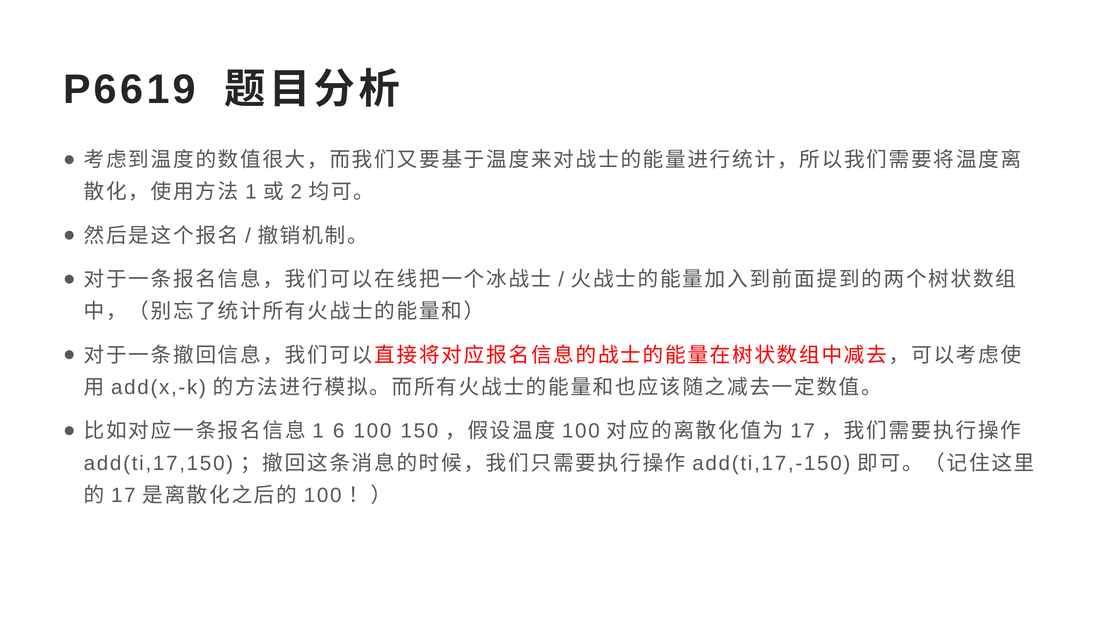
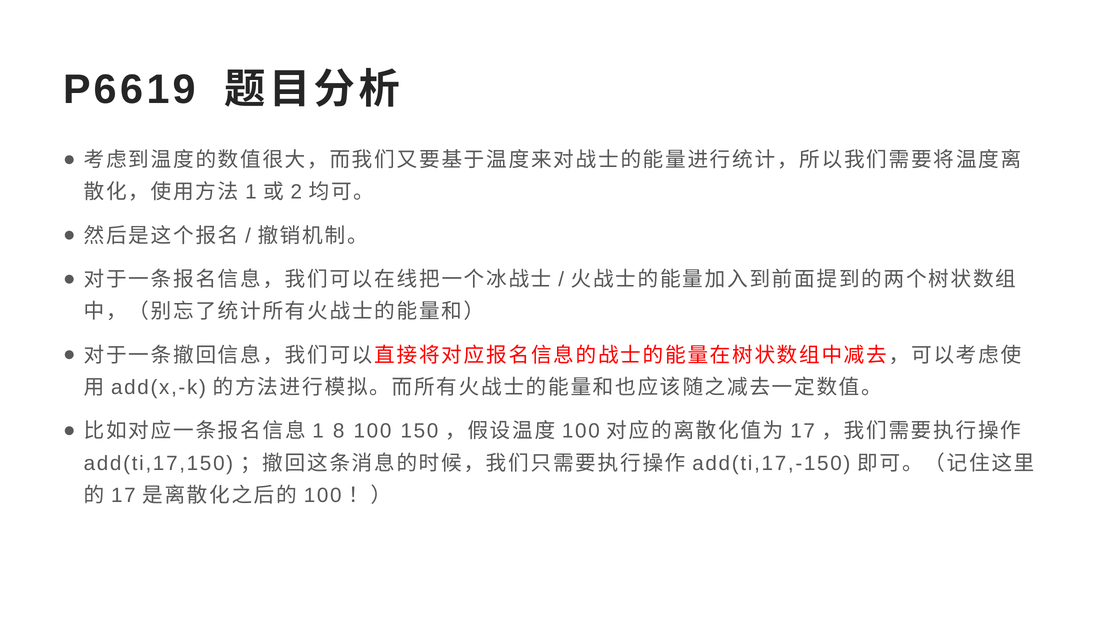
6: 6 -> 8
